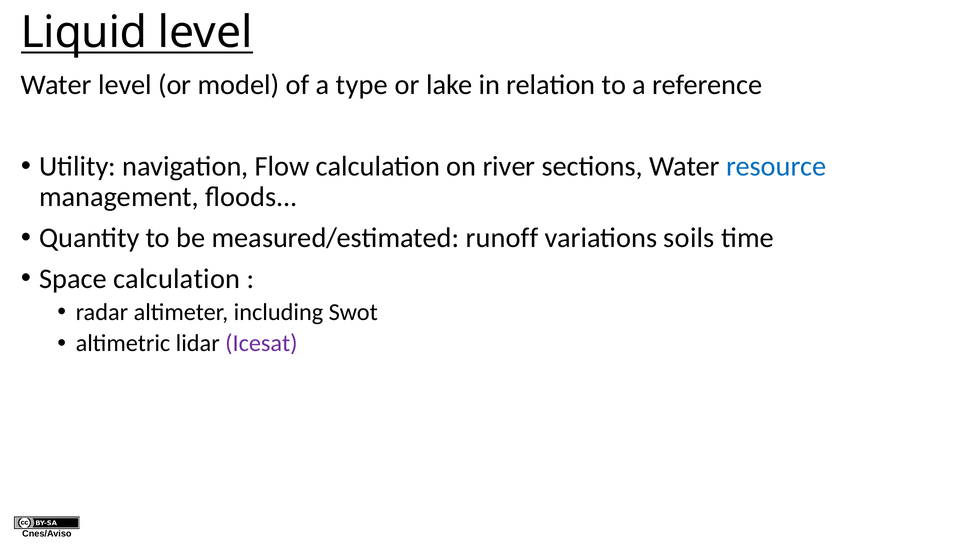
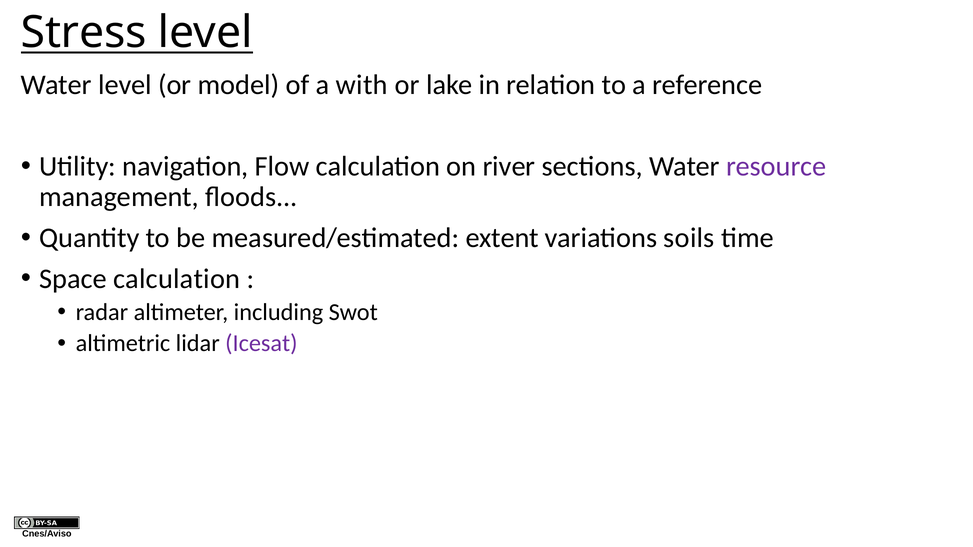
Liquid: Liquid -> Stress
type: type -> with
resource colour: blue -> purple
runoff: runoff -> extent
